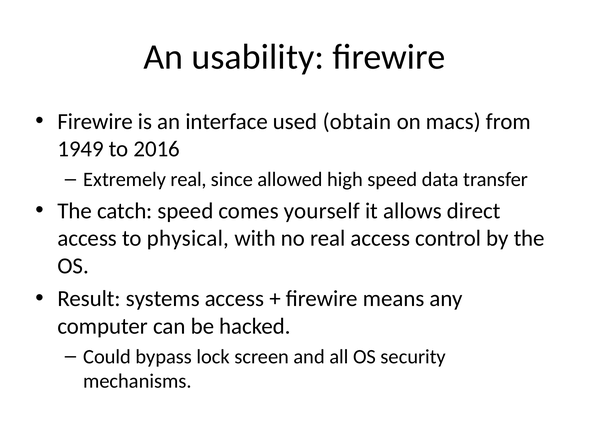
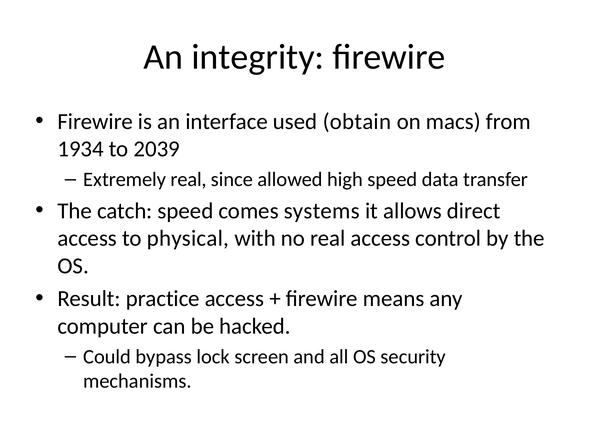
usability: usability -> integrity
1949: 1949 -> 1934
2016: 2016 -> 2039
yourself: yourself -> systems
systems: systems -> practice
